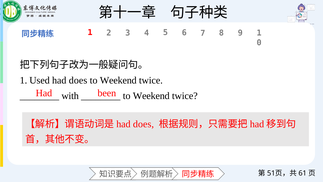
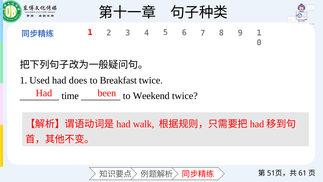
Weekend at (118, 80): Weekend -> Breakfast
with: with -> time
does at (143, 124): does -> walk
